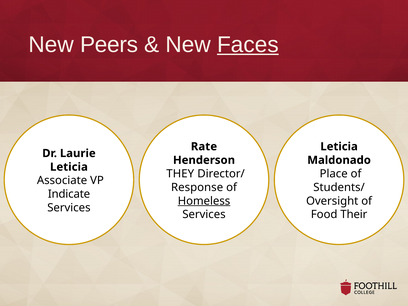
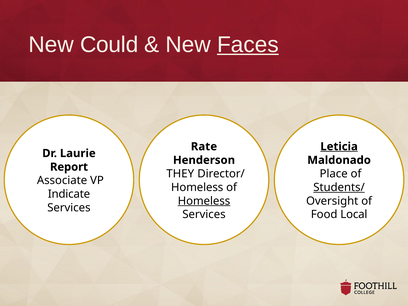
Peers: Peers -> Could
Leticia at (339, 147) underline: none -> present
Leticia at (69, 167): Leticia -> Report
Response at (197, 187): Response -> Homeless
Students/ underline: none -> present
Their: Their -> Local
